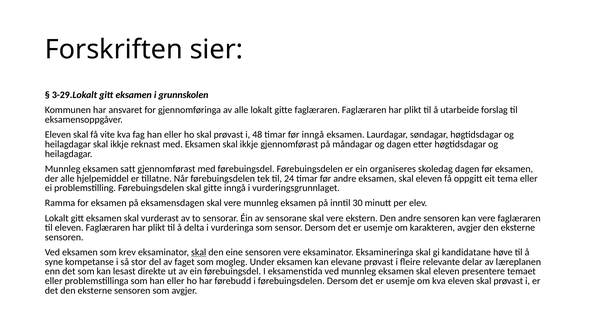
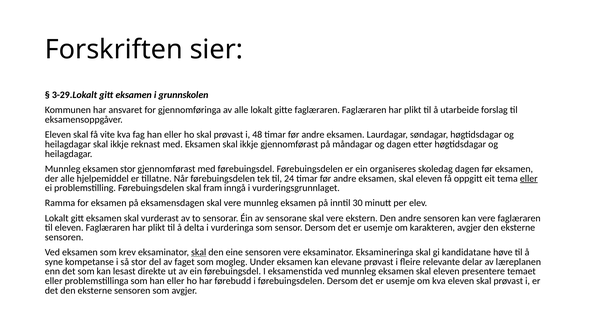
48 timar før inngå: inngå -> andre
eksamen satt: satt -> stor
eller at (529, 178) underline: none -> present
skal gitte: gitte -> fram
